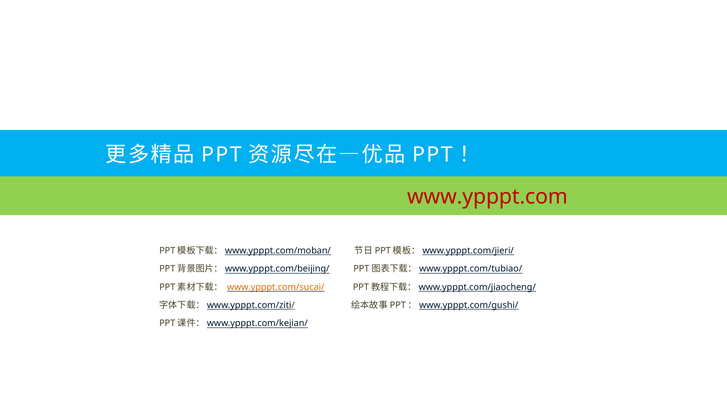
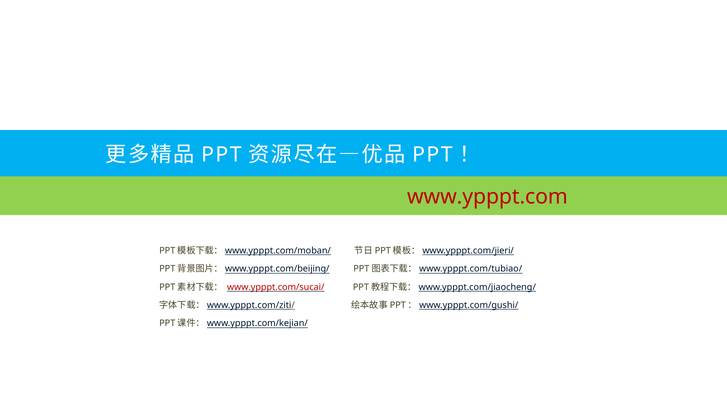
www.ypppt.com/sucai/ colour: orange -> red
